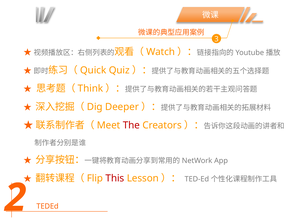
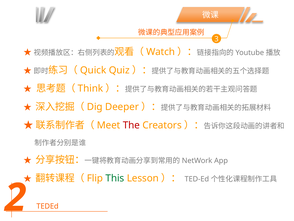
This colour: red -> green
